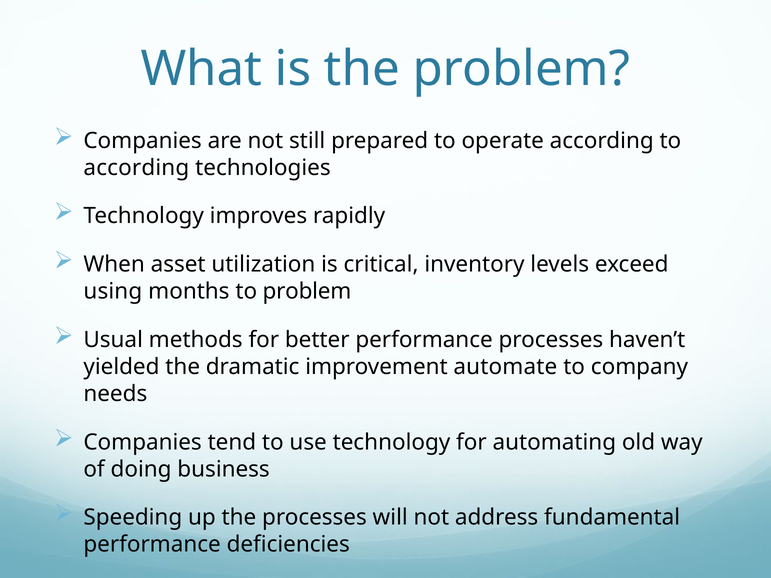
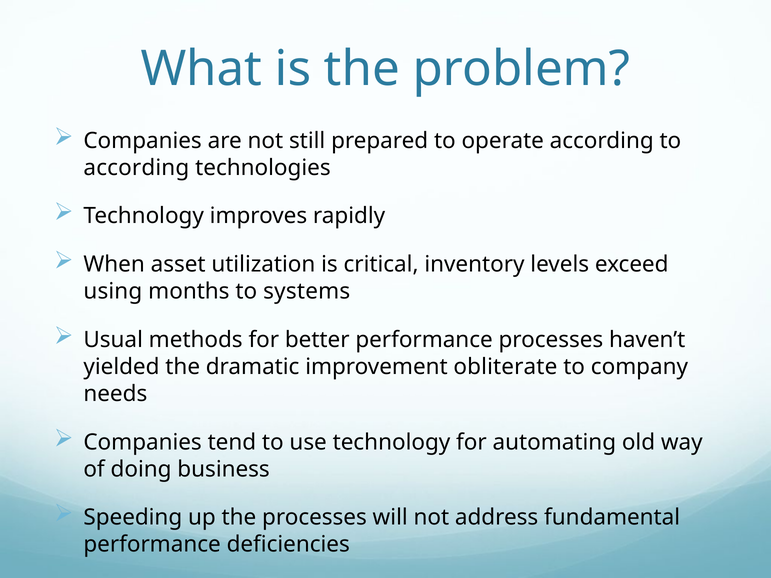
to problem: problem -> systems
automate: automate -> obliterate
